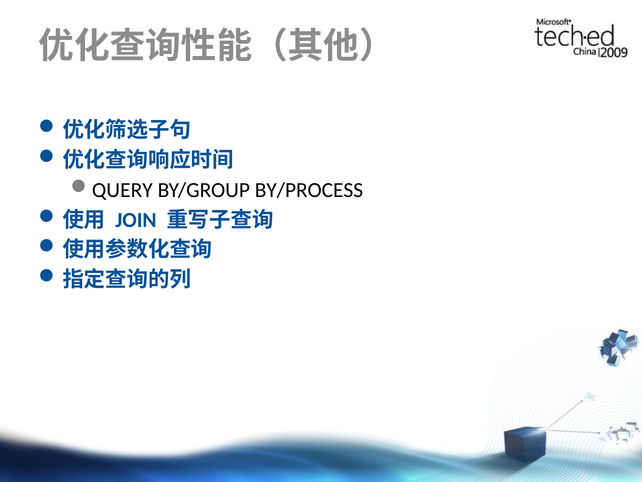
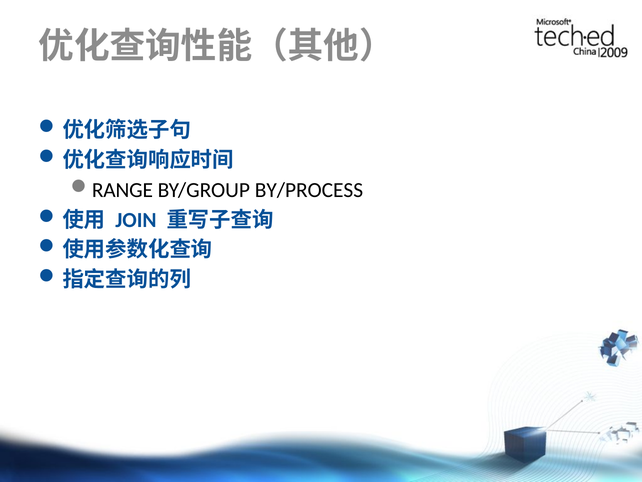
QUERY: QUERY -> RANGE
